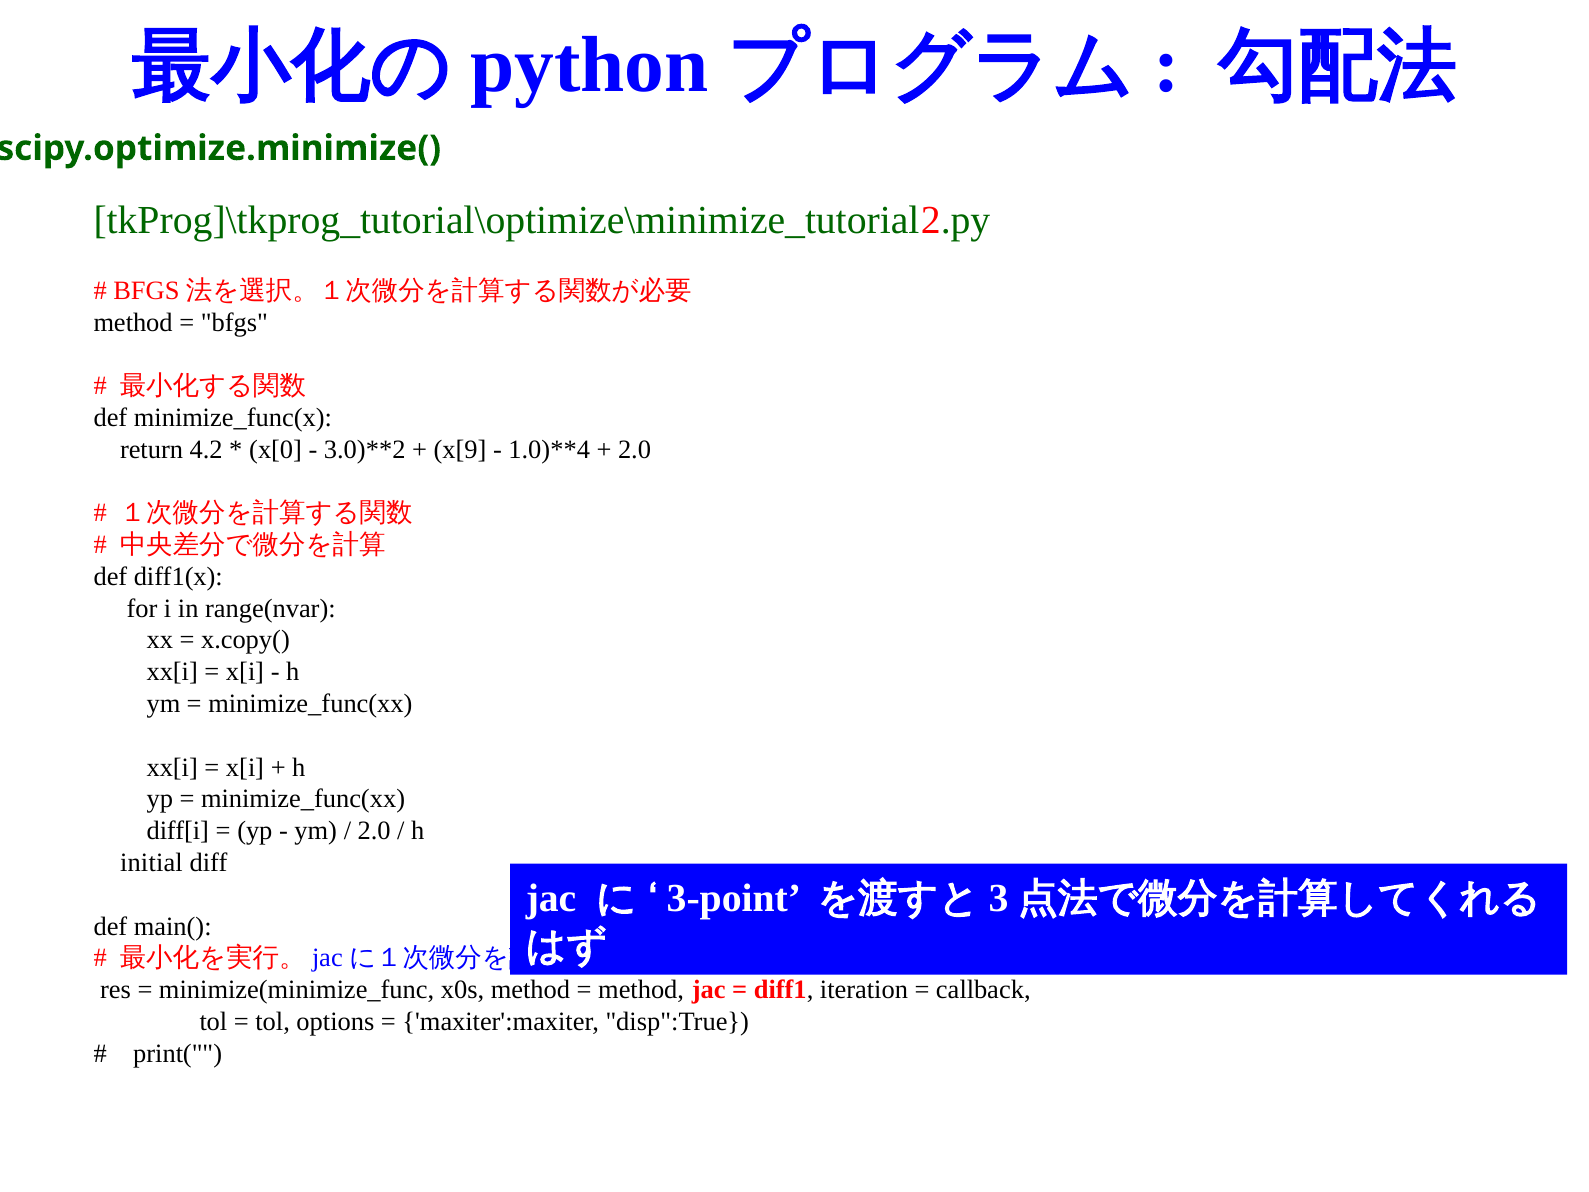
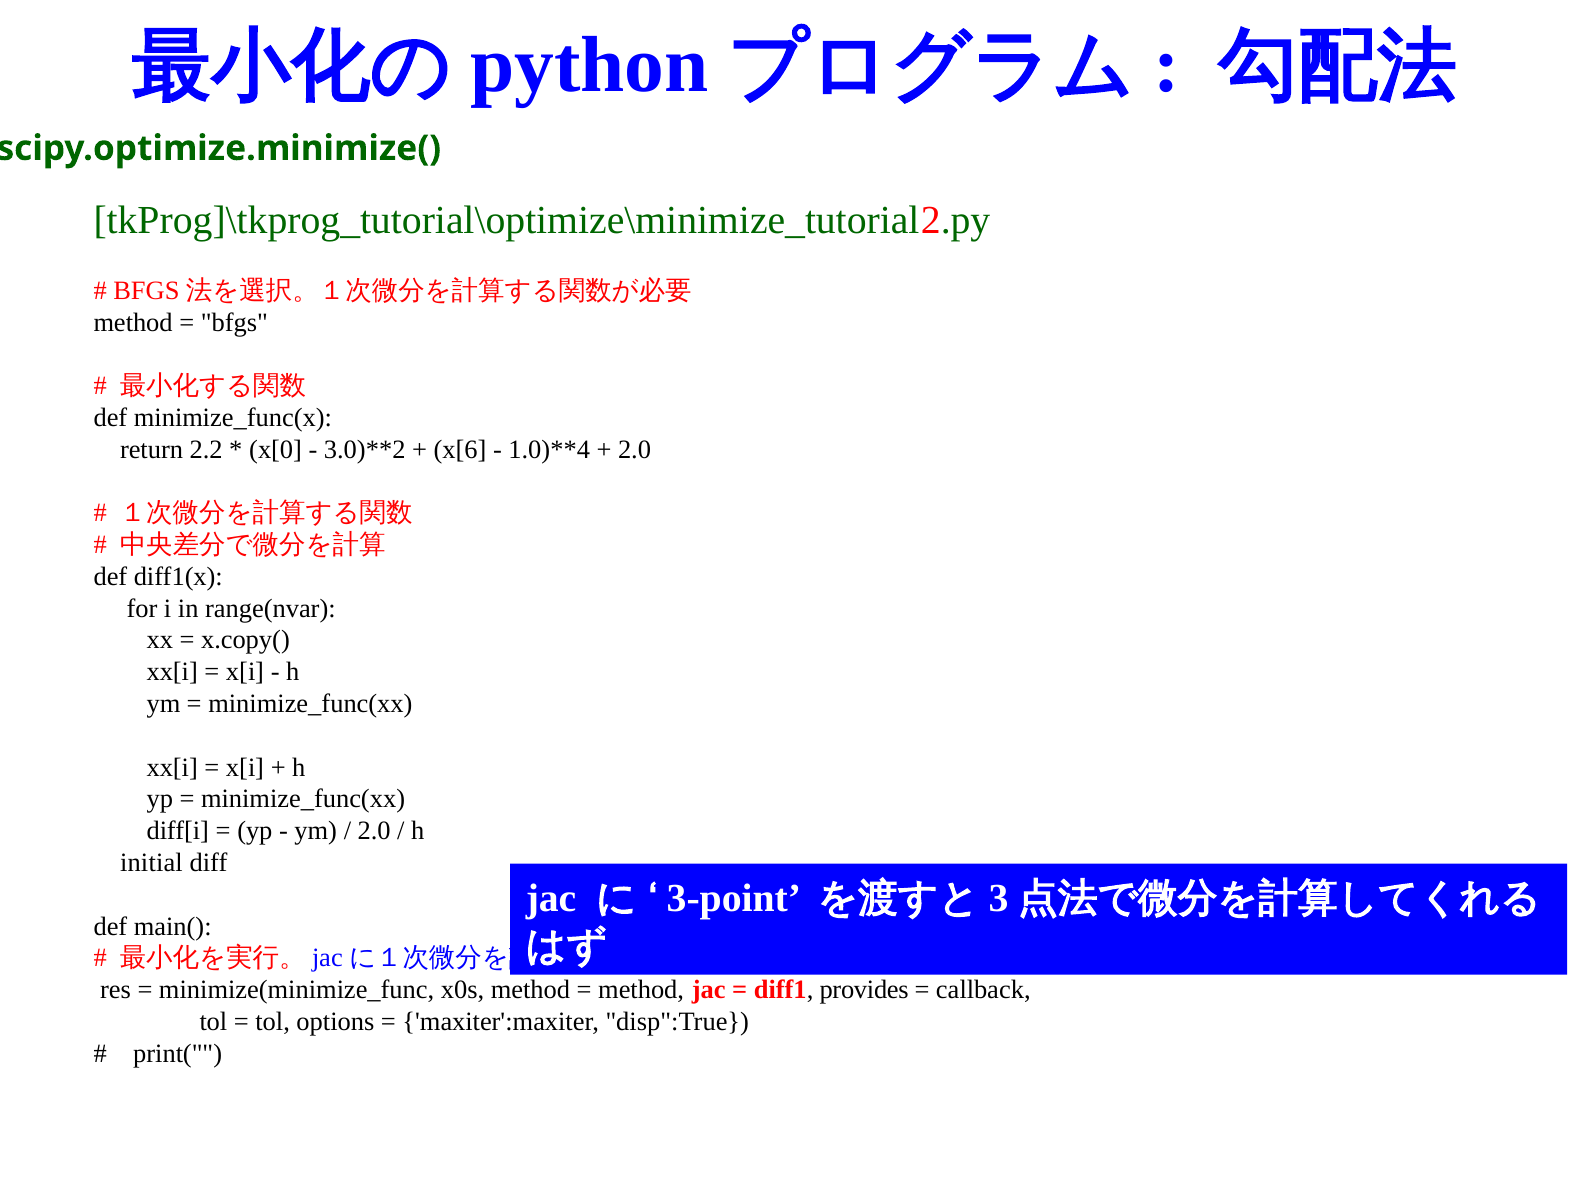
4.2: 4.2 -> 2.2
x[9: x[9 -> x[6
iteration: iteration -> provides
